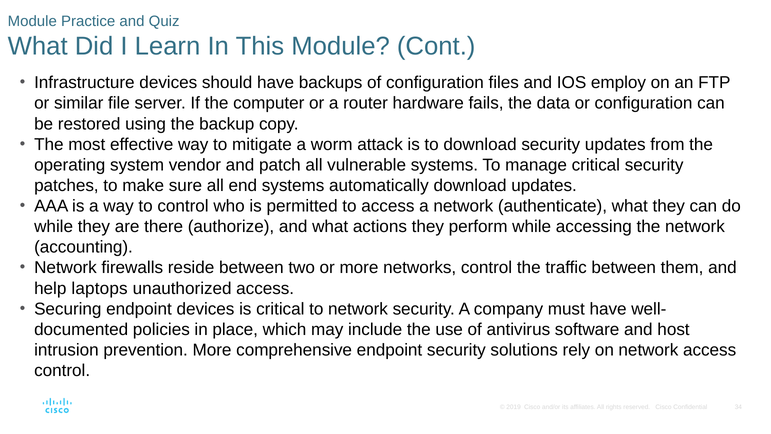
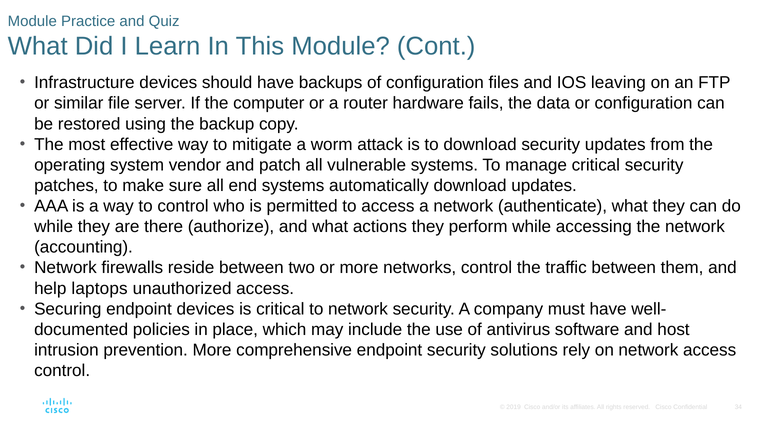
employ: employ -> leaving
